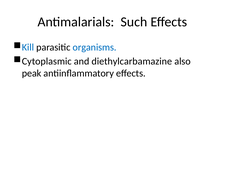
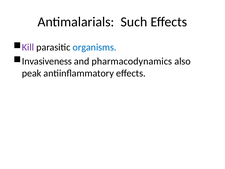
Kill colour: blue -> purple
Cytoplasmic: Cytoplasmic -> Invasiveness
diethylcarbamazine: diethylcarbamazine -> pharmacodynamics
